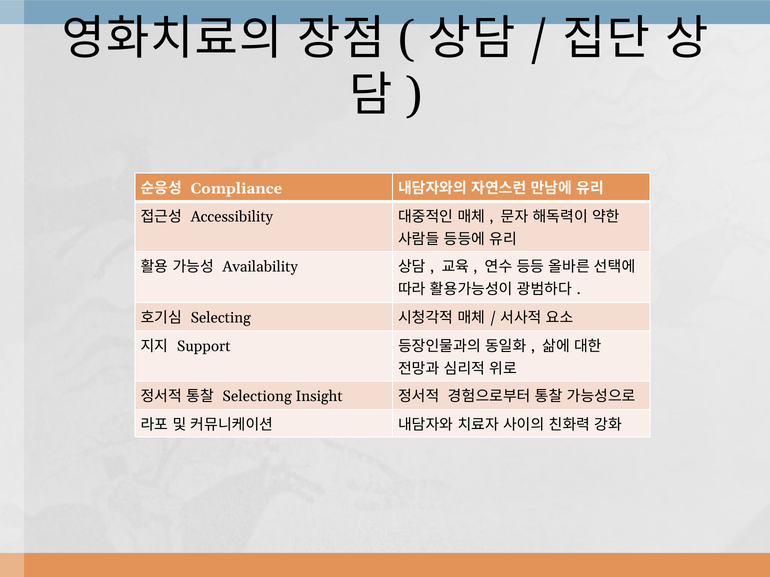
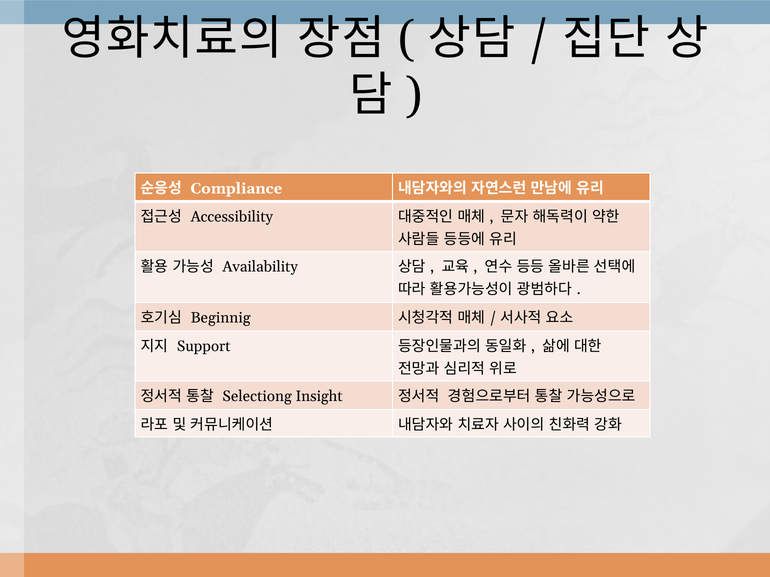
Selecting: Selecting -> Beginnig
